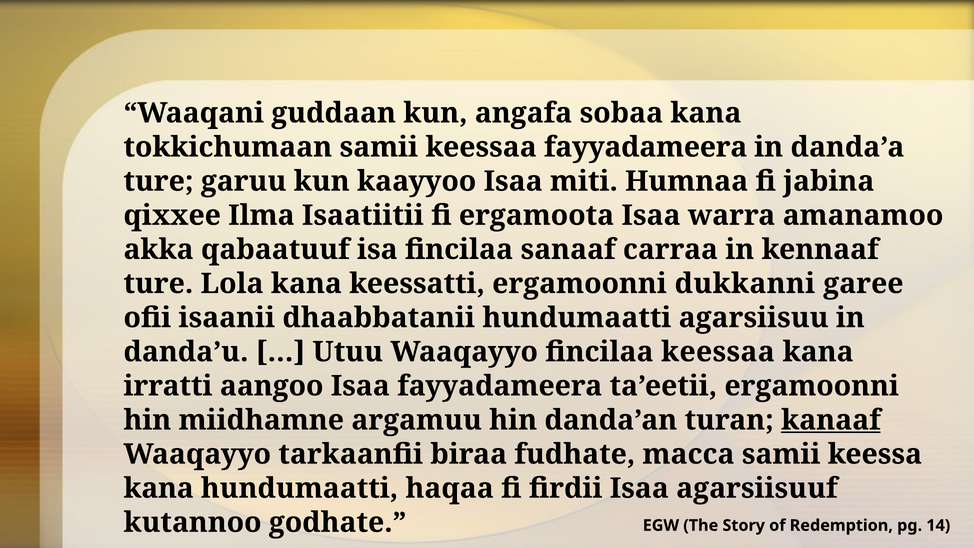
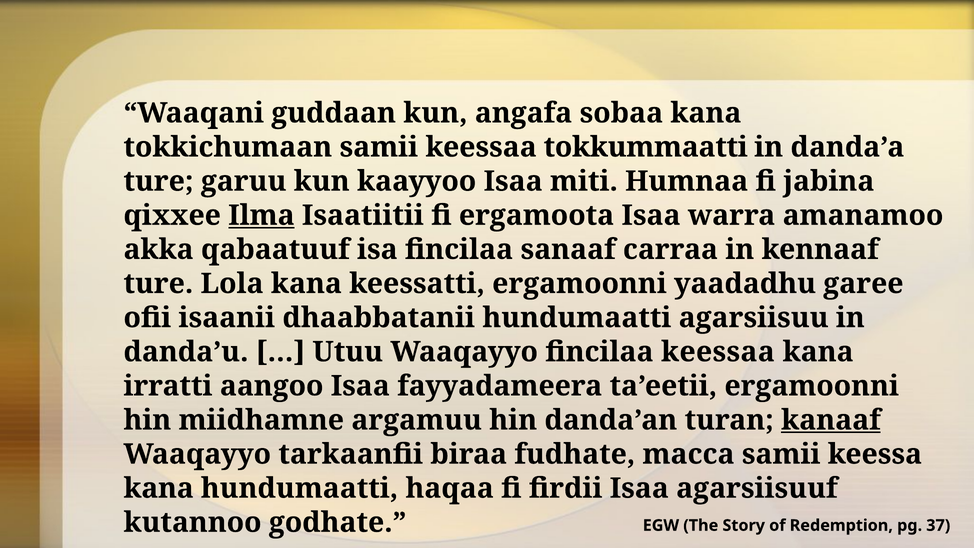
keessaa fayyadameera: fayyadameera -> tokkummaatti
Ilma underline: none -> present
dukkanni: dukkanni -> yaadadhu
14: 14 -> 37
